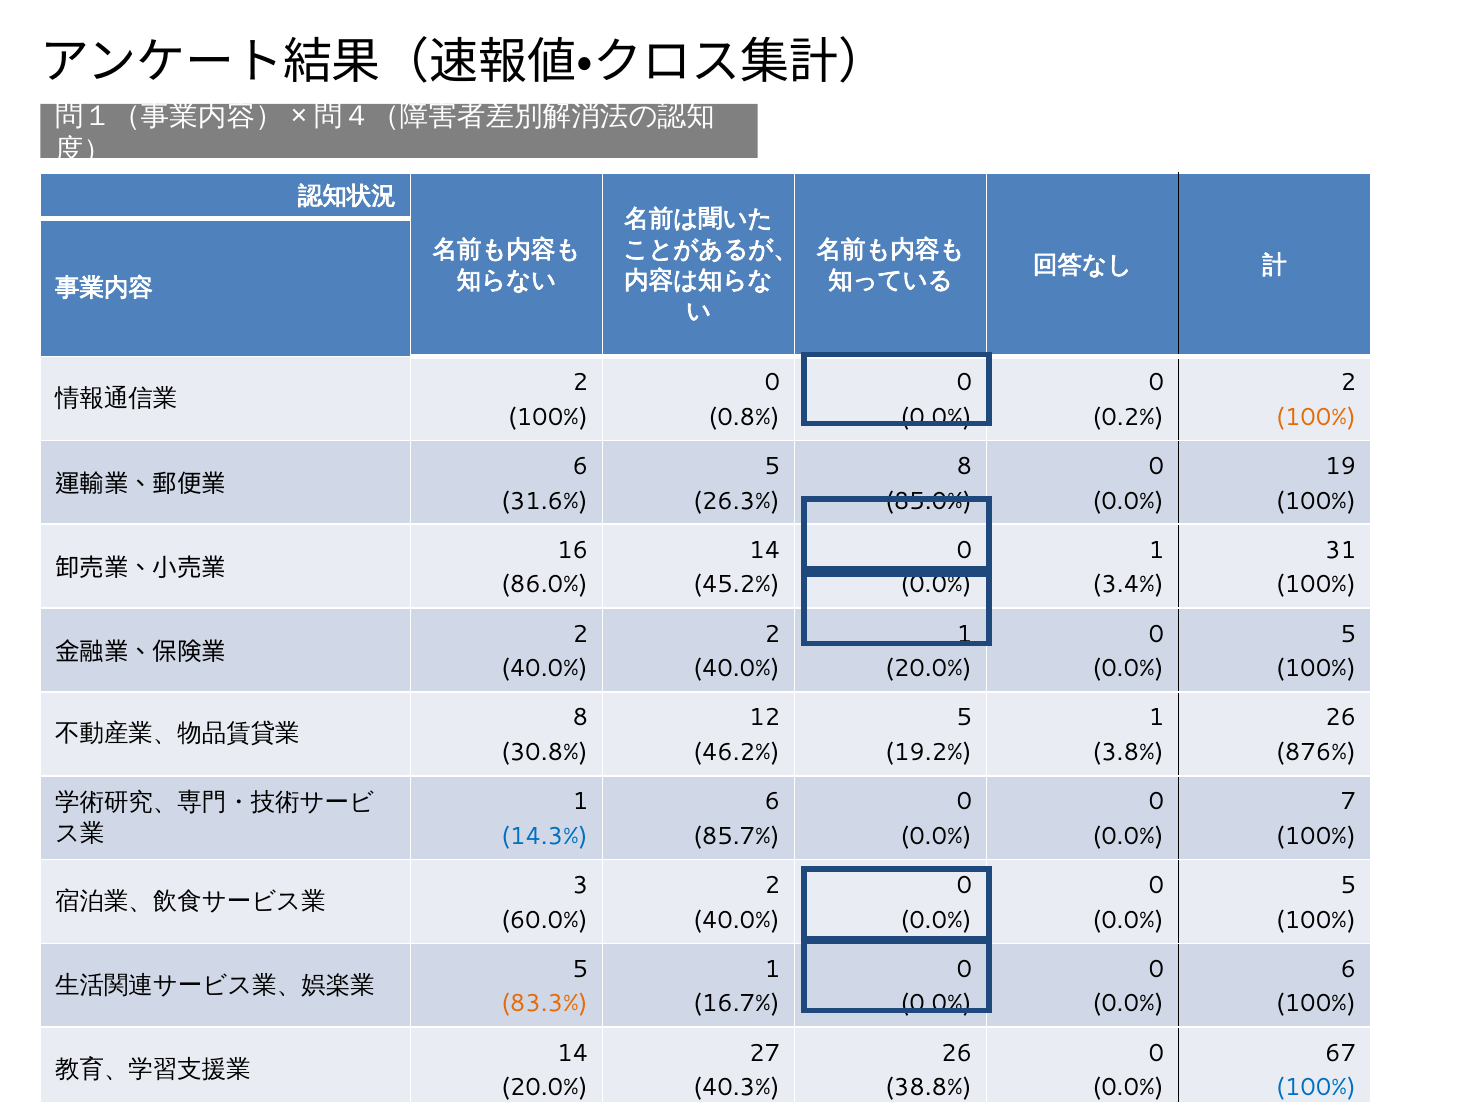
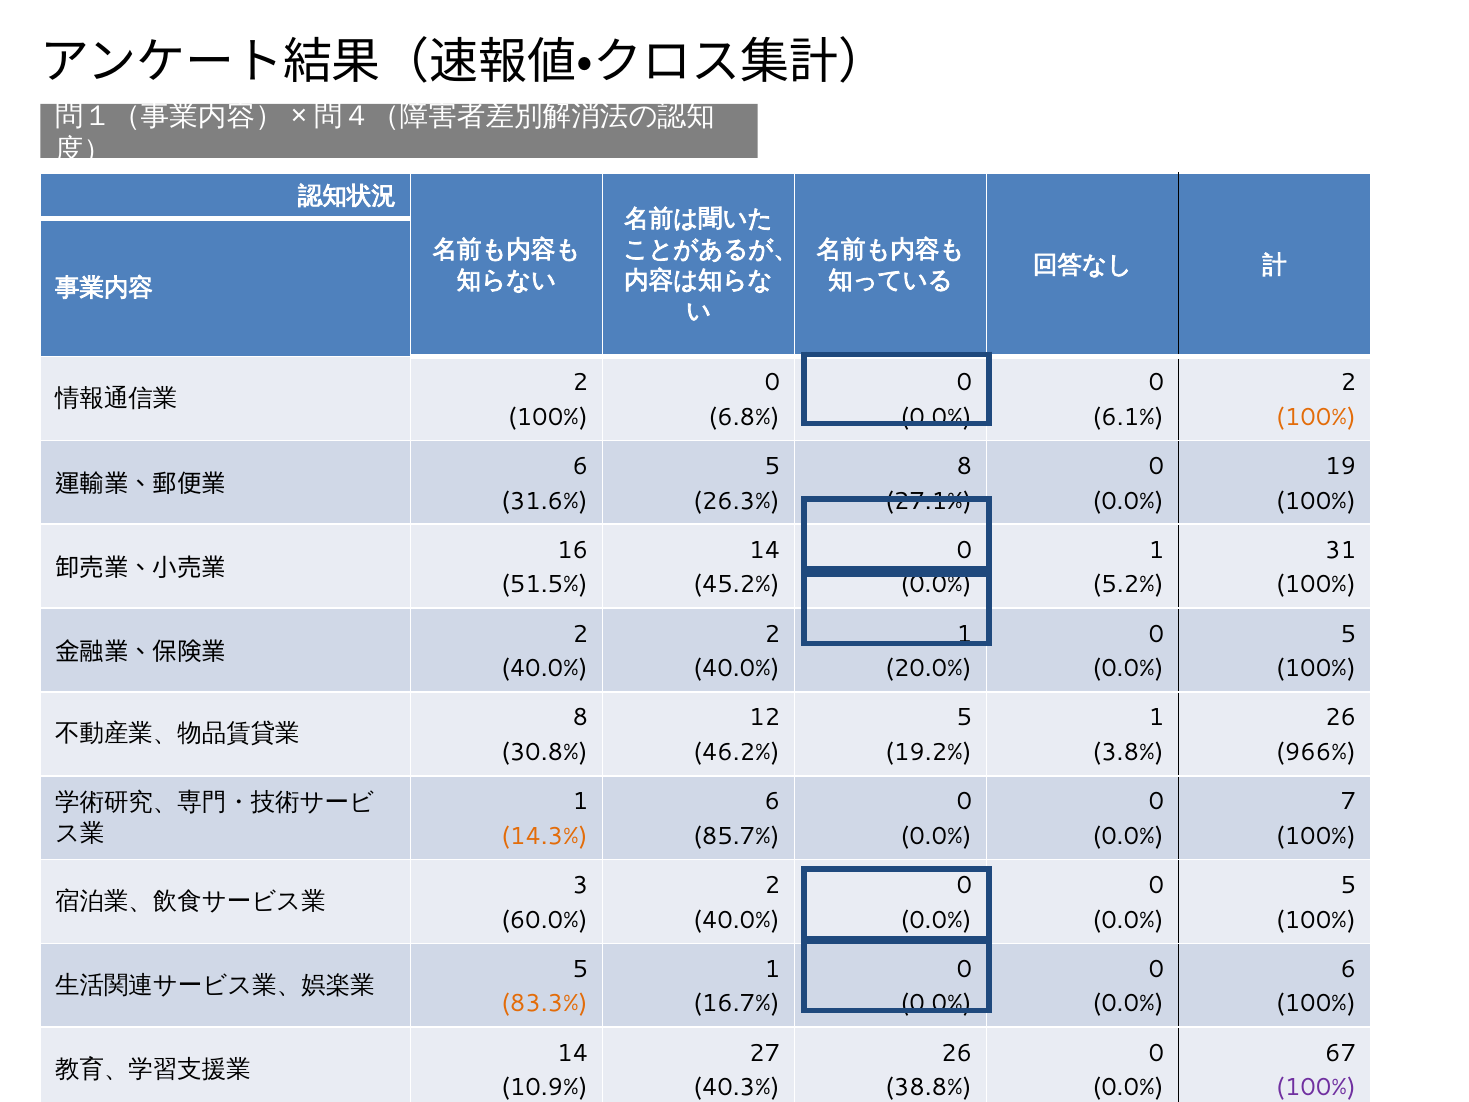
0.8%: 0.8% -> 6.8%
0.2%: 0.2% -> 6.1%
85.0%: 85.0% -> 27.1%
86.0%: 86.0% -> 51.5%
3.4%: 3.4% -> 5.2%
876%: 876% -> 966%
14.3% colour: blue -> orange
20.0% at (544, 1087): 20.0% -> 10.9%
100% at (1316, 1087) colour: blue -> purple
